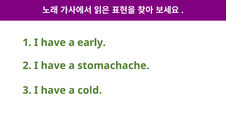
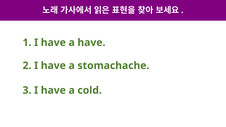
a early: early -> have
